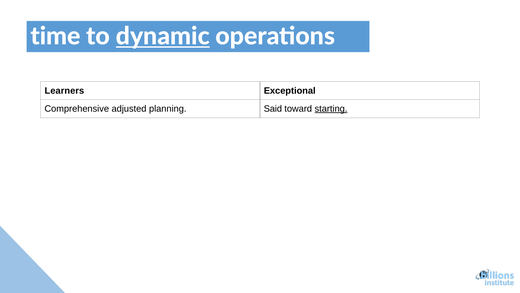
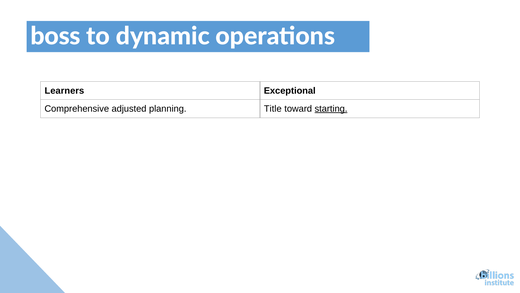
time: time -> boss
dynamic underline: present -> none
Said: Said -> Title
